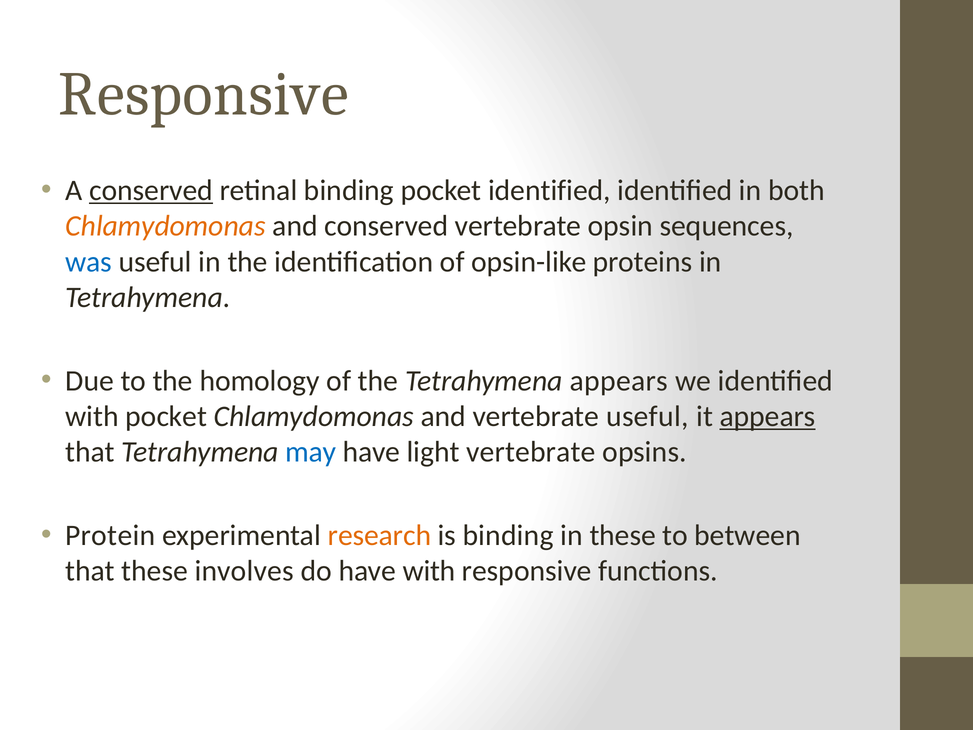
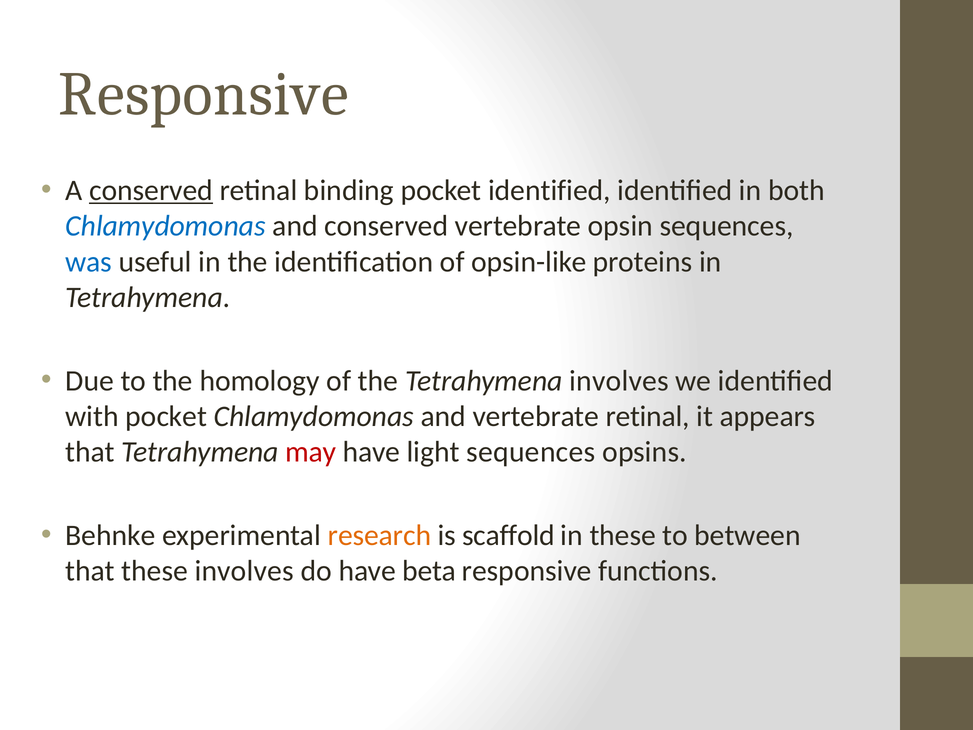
Chlamydomonas at (165, 226) colour: orange -> blue
Tetrahymena appears: appears -> involves
vertebrate useful: useful -> retinal
appears at (768, 416) underline: present -> none
may colour: blue -> red
light vertebrate: vertebrate -> sequences
Protein: Protein -> Behnke
is binding: binding -> scaffold
have with: with -> beta
